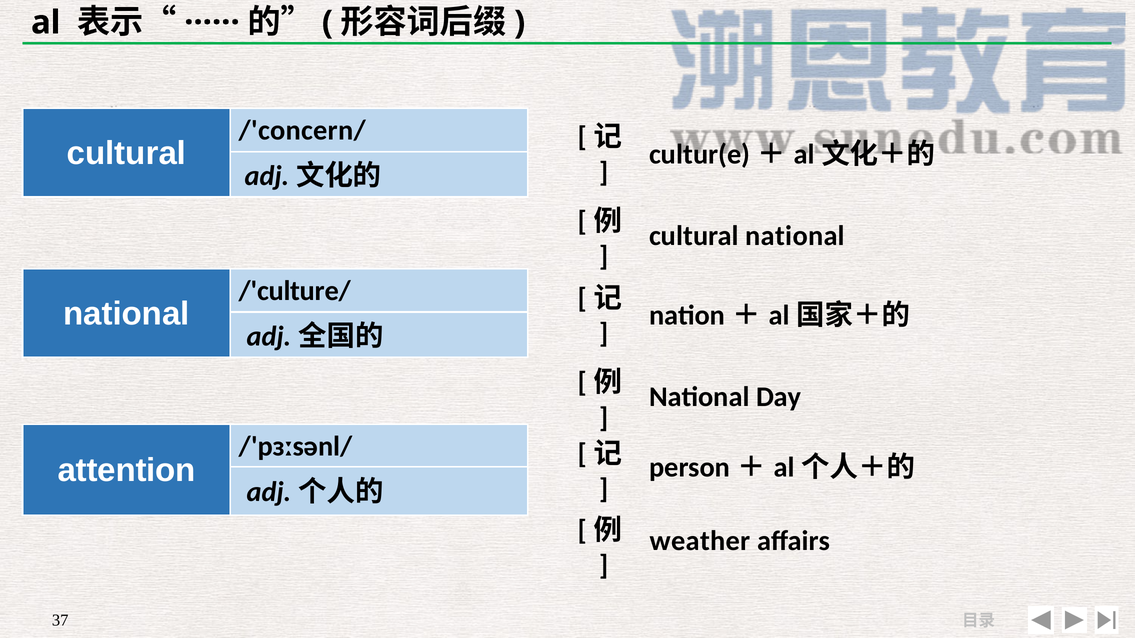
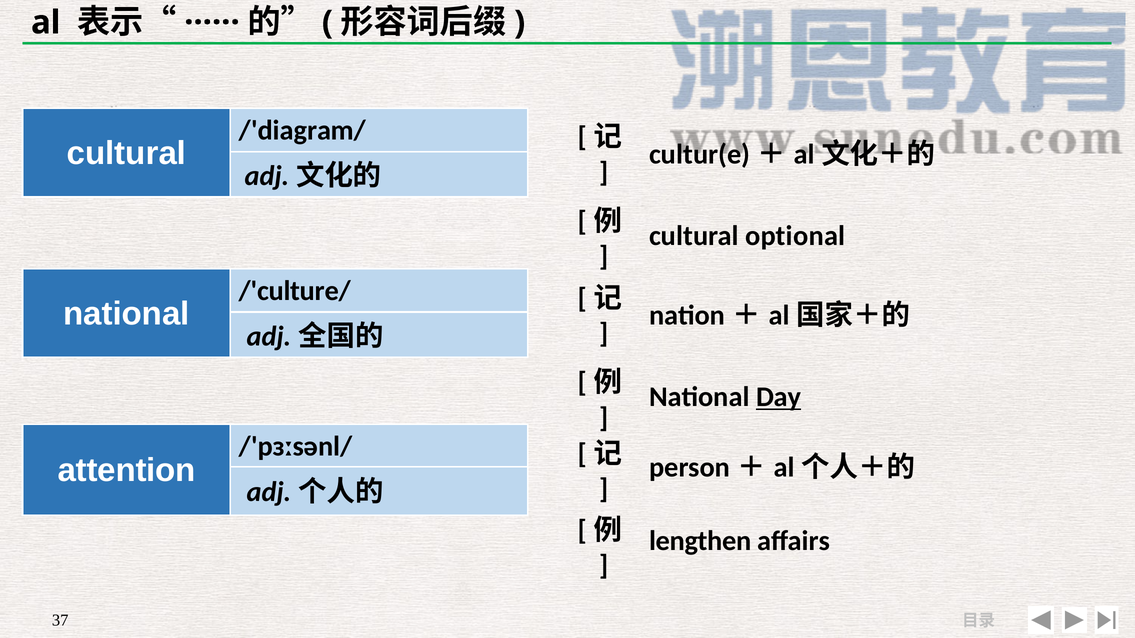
/'concern/: /'concern/ -> /'diagram/
cultural national: national -> optional
Day underline: none -> present
weather: weather -> lengthen
